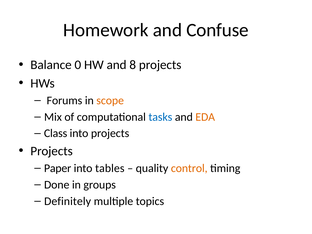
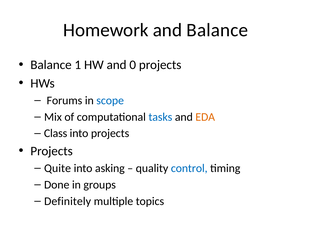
and Confuse: Confuse -> Balance
0: 0 -> 1
8: 8 -> 0
scope colour: orange -> blue
Paper: Paper -> Quite
tables: tables -> asking
control colour: orange -> blue
